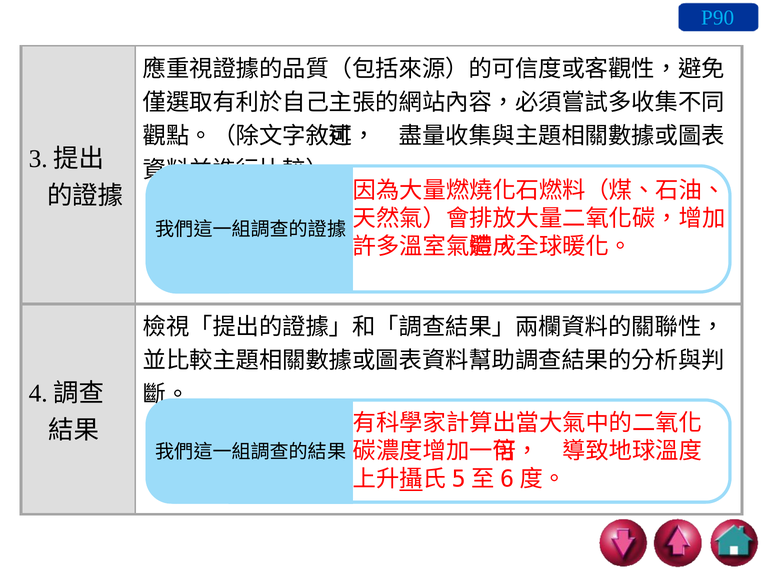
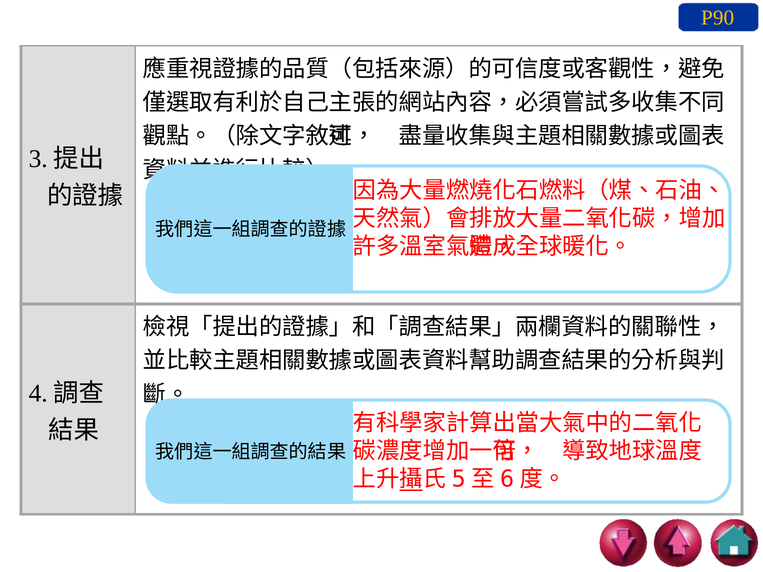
P90 colour: light blue -> yellow
